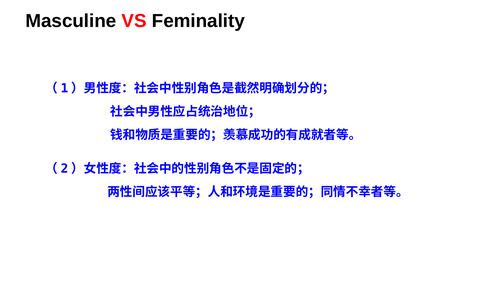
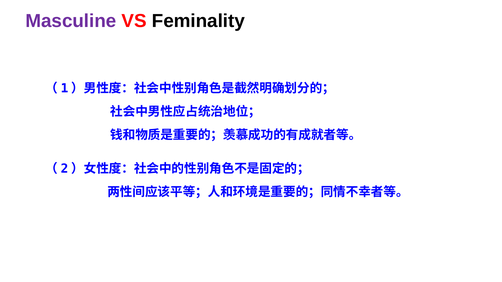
Masculine colour: black -> purple
